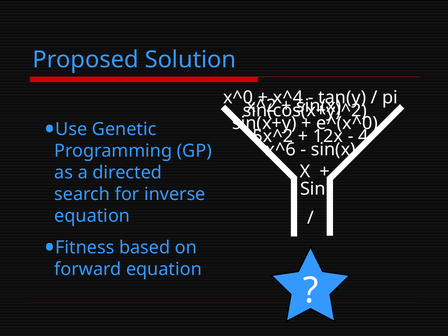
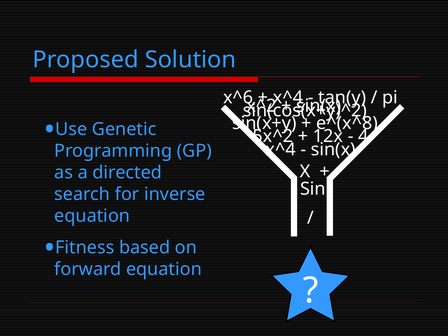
x^0: x^0 -> x^6
e^(x^0: e^(x^0 -> e^(x^8
x^6 at (281, 150): x^6 -> x^4
